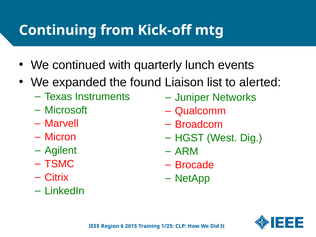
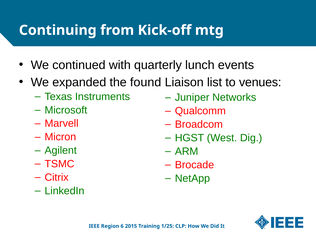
alerted: alerted -> venues
